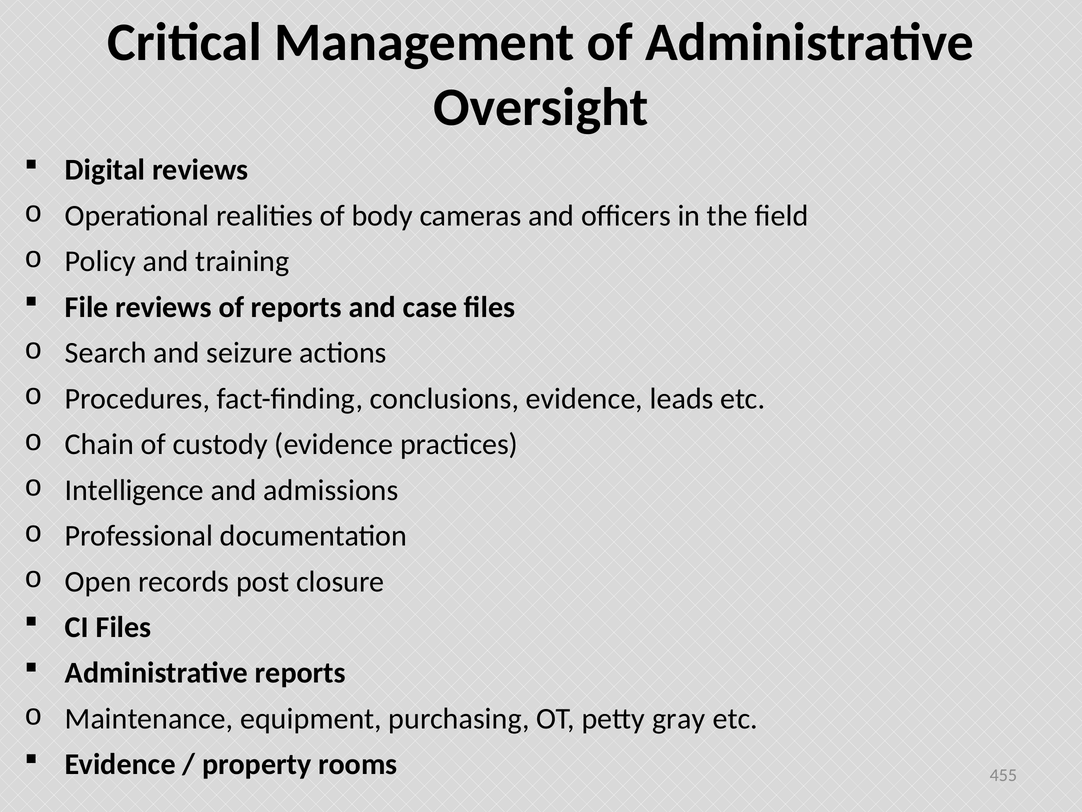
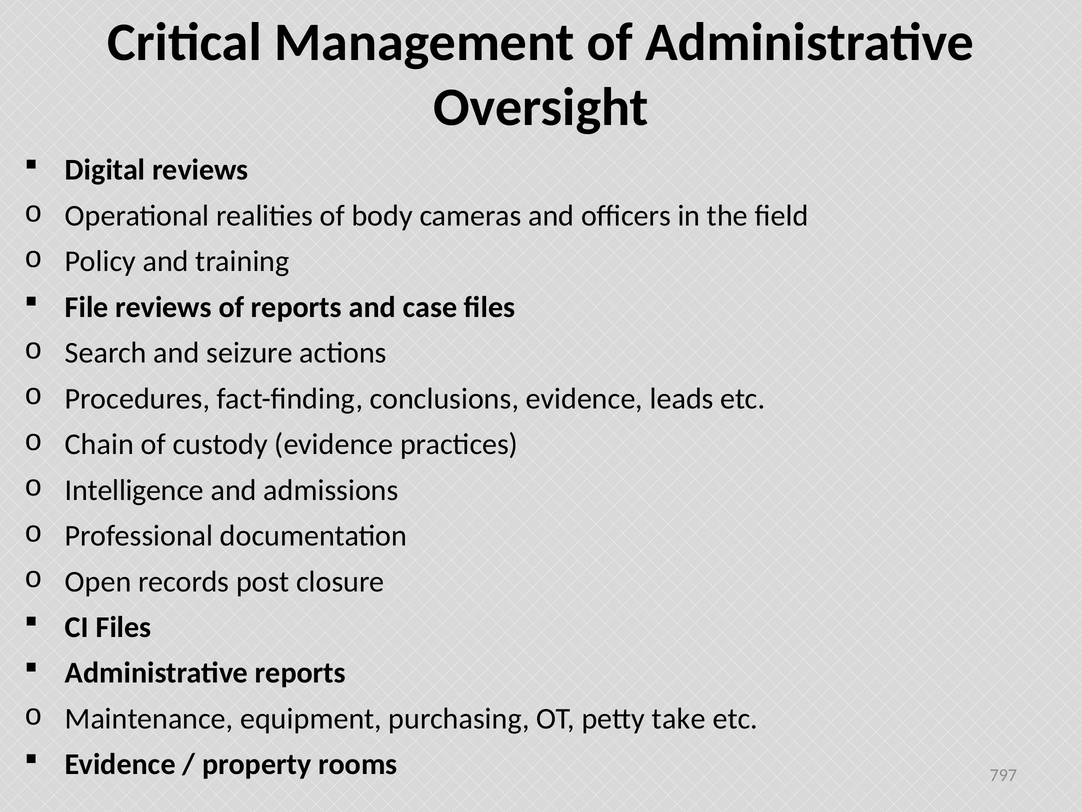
gray: gray -> take
455: 455 -> 797
